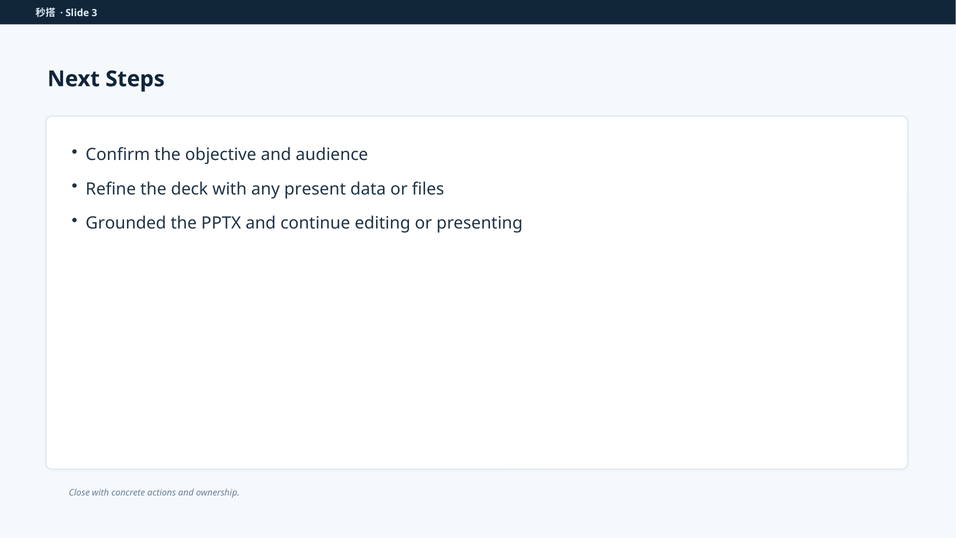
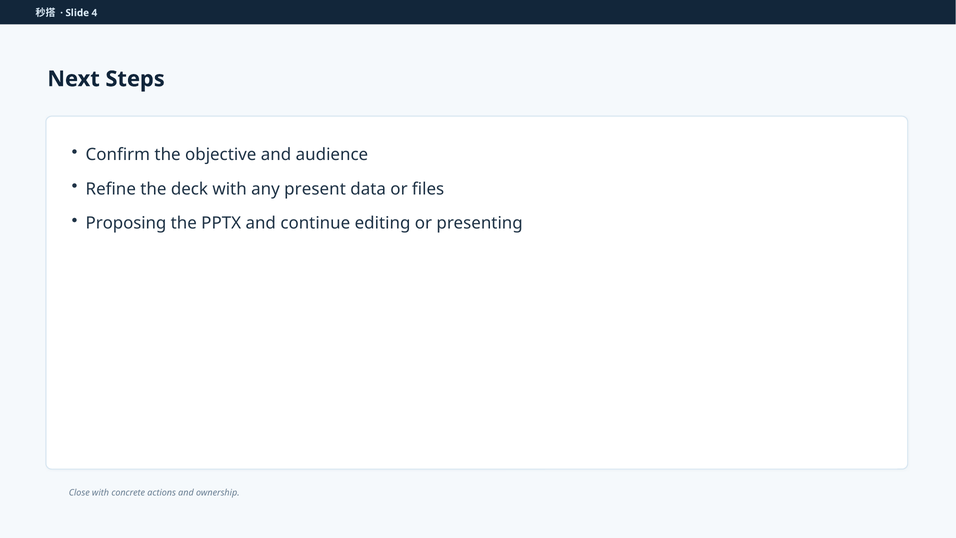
3: 3 -> 4
Grounded: Grounded -> Proposing
